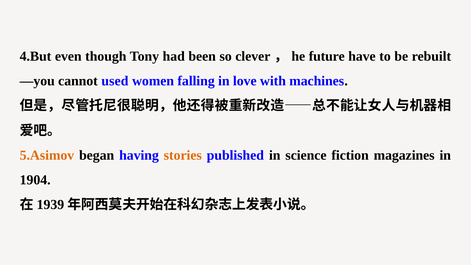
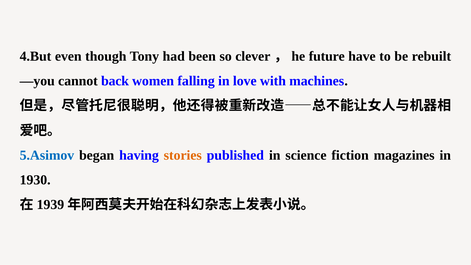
used: used -> back
5.Asimov colour: orange -> blue
1904: 1904 -> 1930
